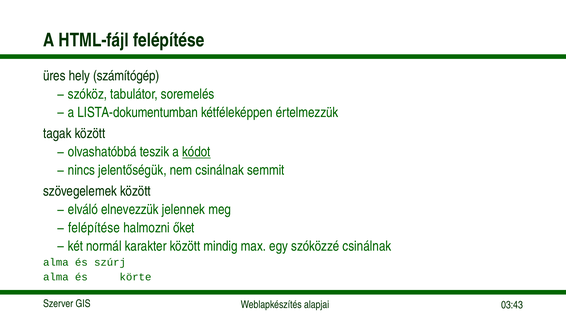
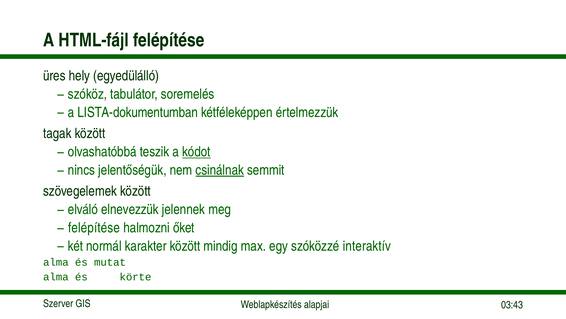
számítógép: számítógép -> egyedülálló
csinálnak at (220, 170) underline: none -> present
szóközzé csinálnak: csinálnak -> interaktív
szúrj: szúrj -> mutat
